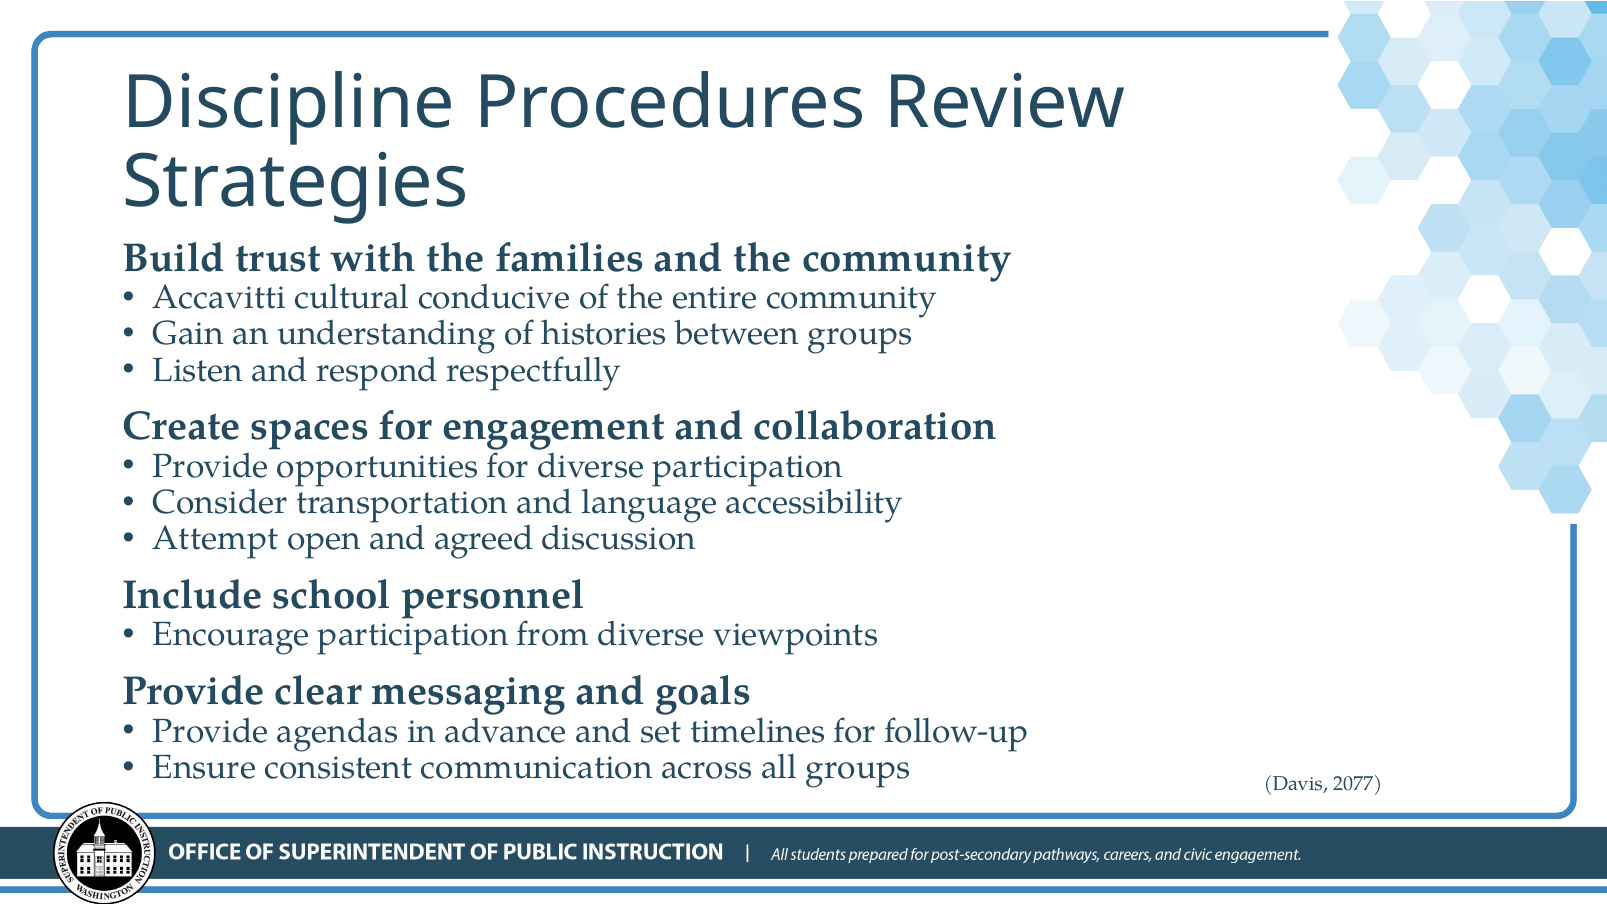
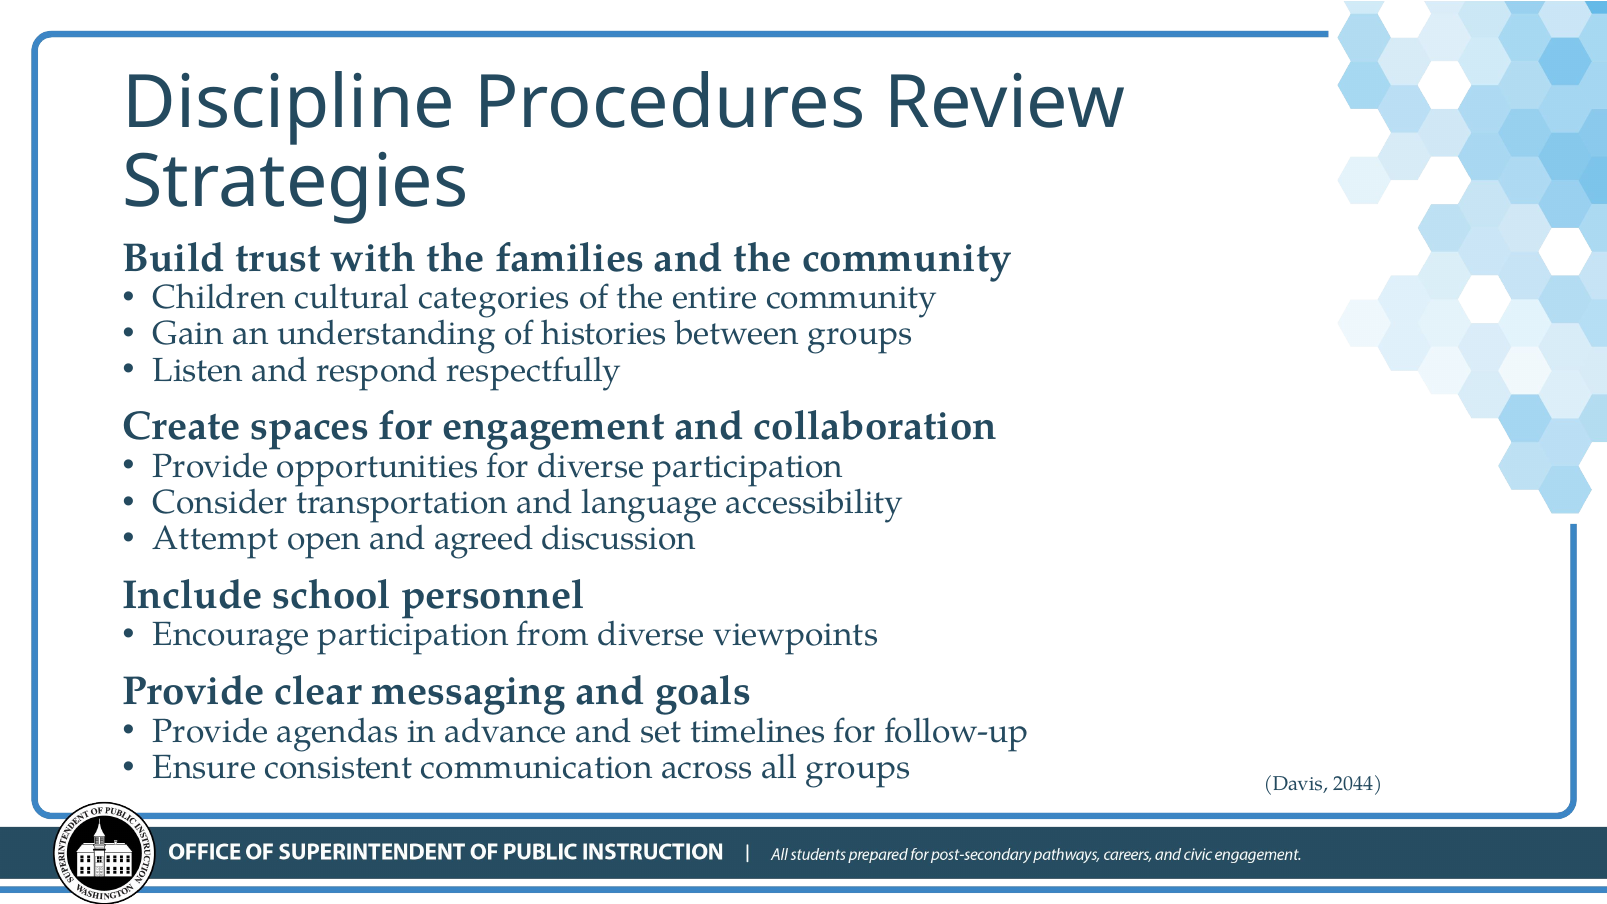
Accavitti: Accavitti -> Children
conducive: conducive -> categories
2077: 2077 -> 2044
